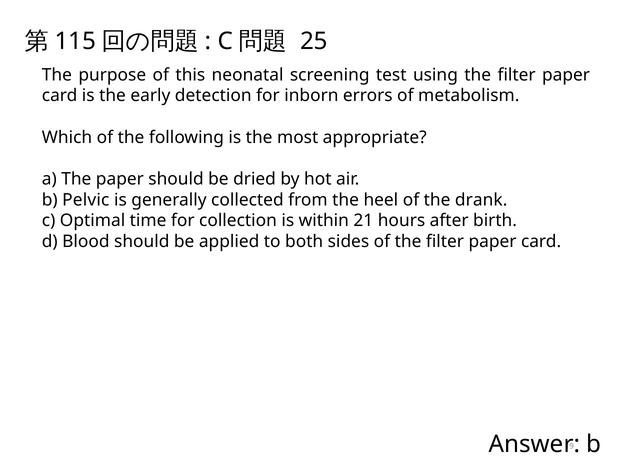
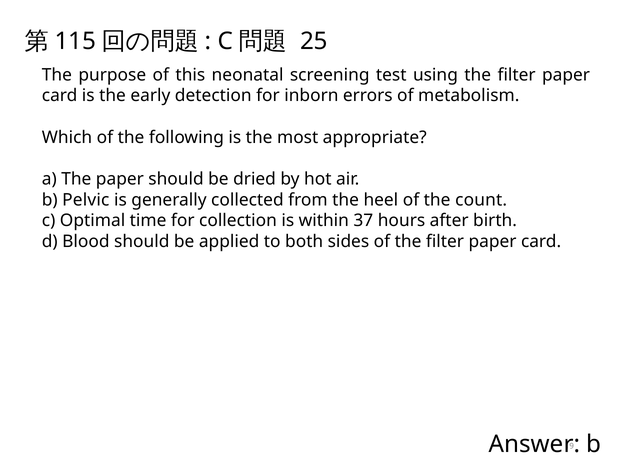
drank: drank -> count
21: 21 -> 37
